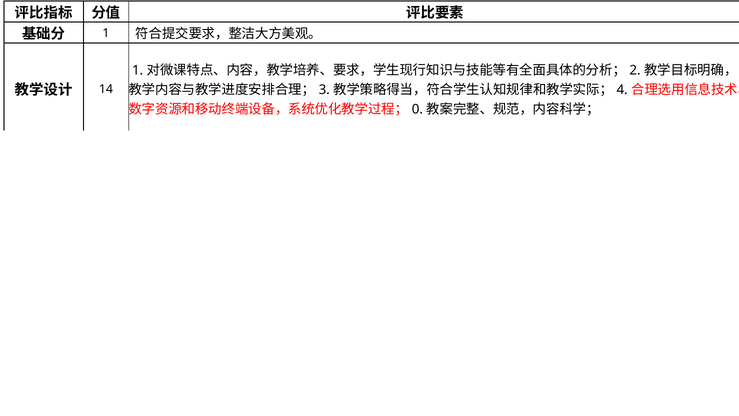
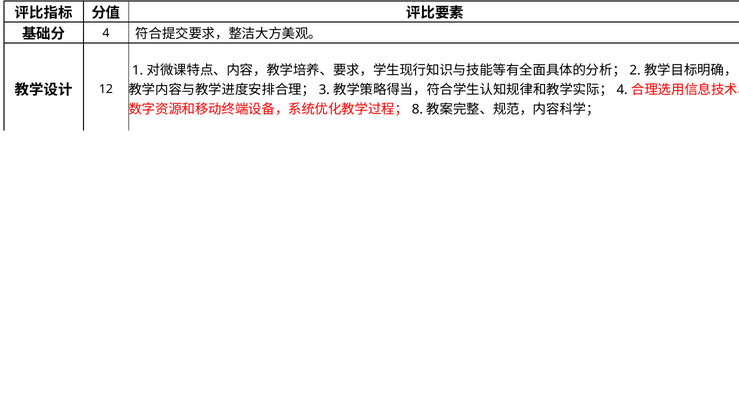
1 at (106, 33): 1 -> 4
14: 14 -> 12
0: 0 -> 8
